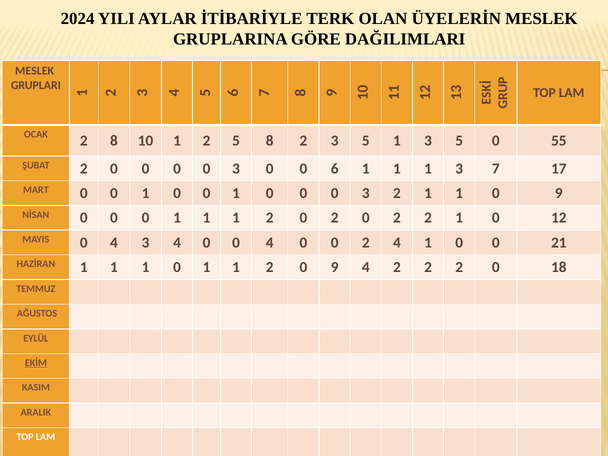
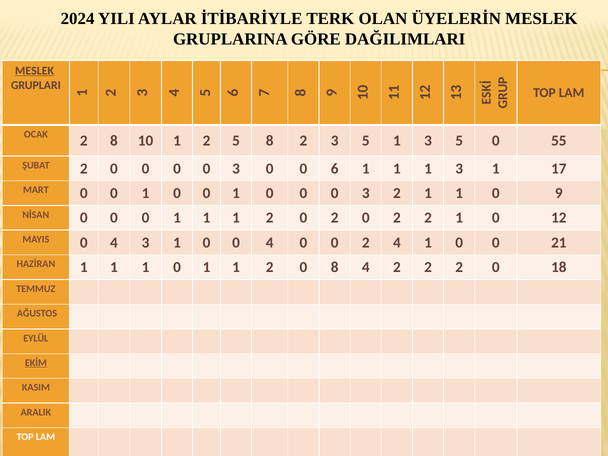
MESLEK at (35, 71) underline: none -> present
1 3 7: 7 -> 1
4 3 4: 4 -> 1
2 0 9: 9 -> 8
